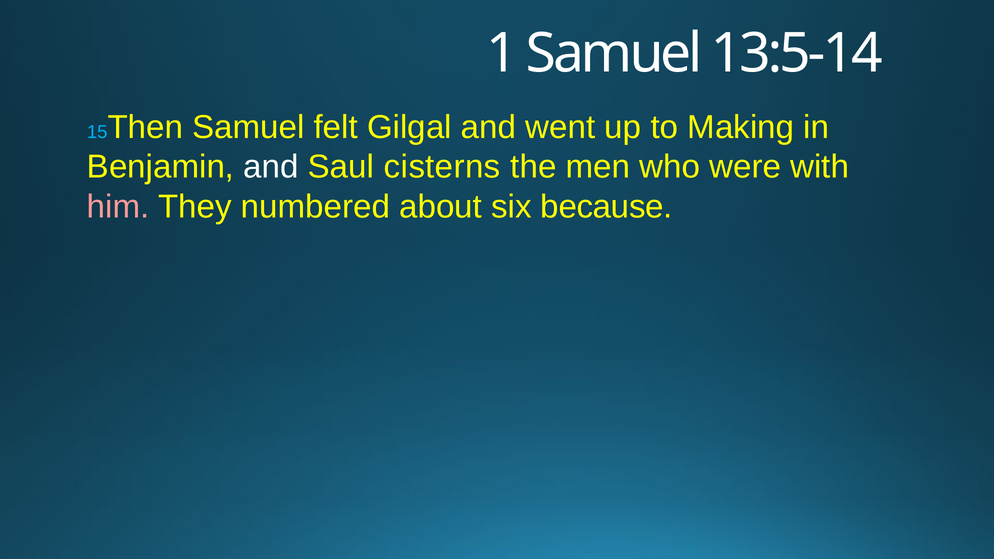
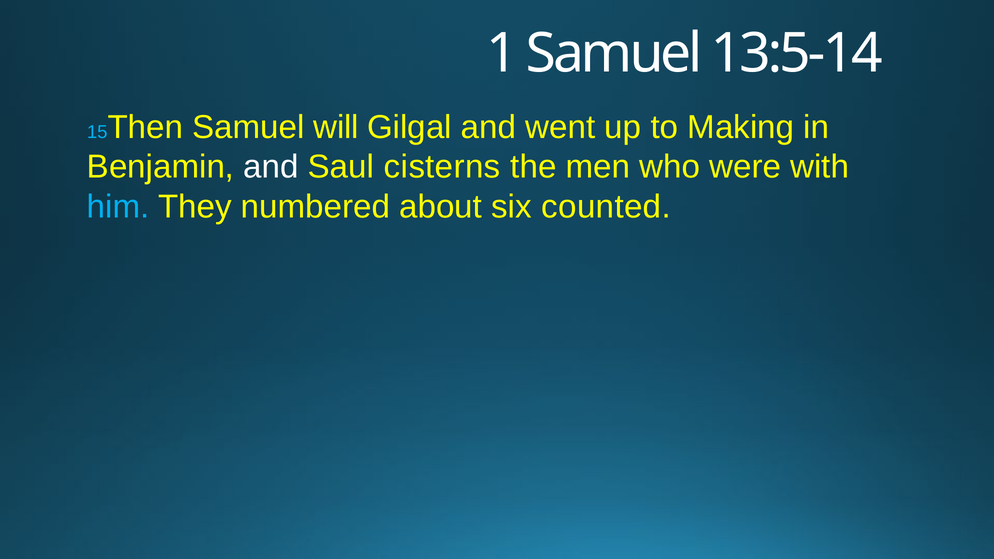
felt: felt -> will
him colour: pink -> light blue
because: because -> counted
